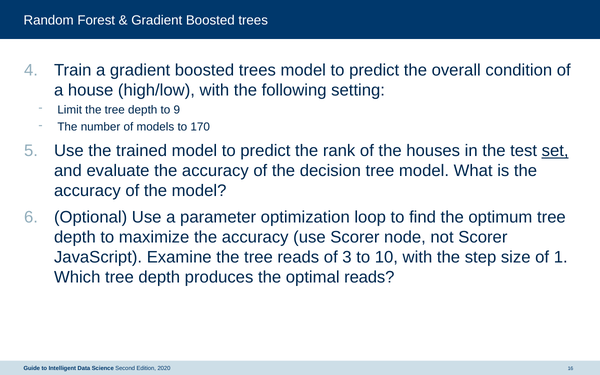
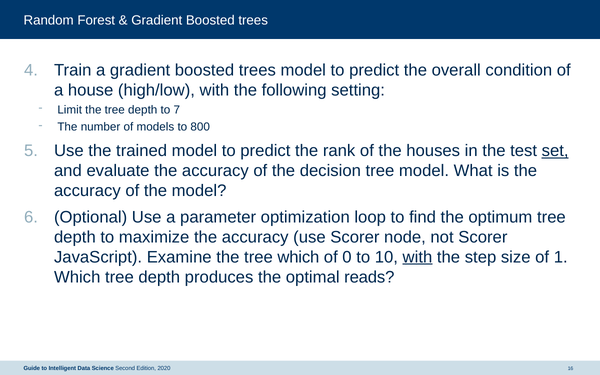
9: 9 -> 7
170: 170 -> 800
tree reads: reads -> which
3: 3 -> 0
with at (417, 257) underline: none -> present
